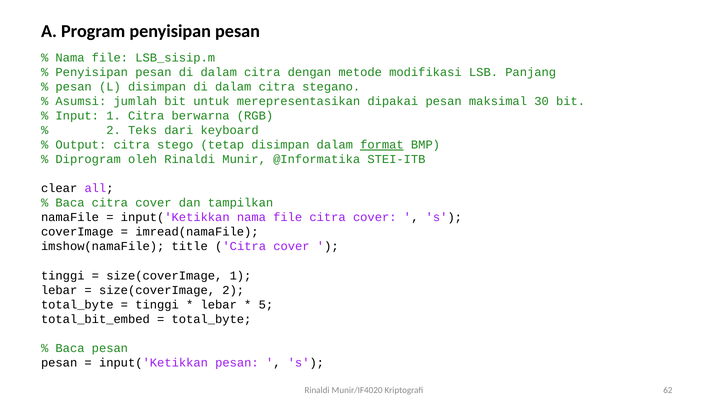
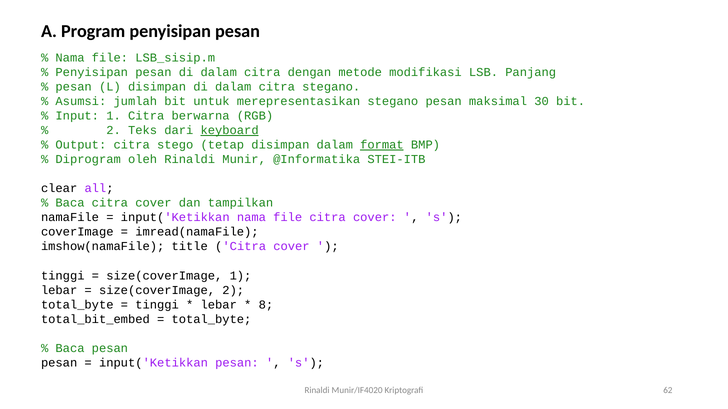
merepresentasikan dipakai: dipakai -> stegano
keyboard underline: none -> present
5: 5 -> 8
